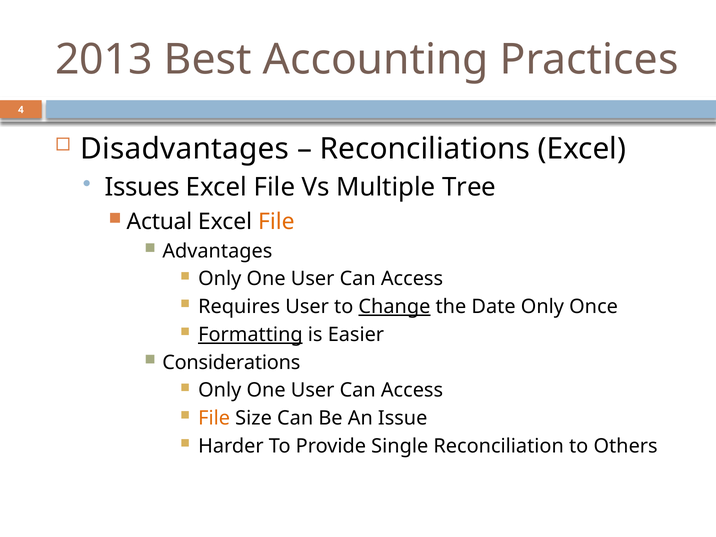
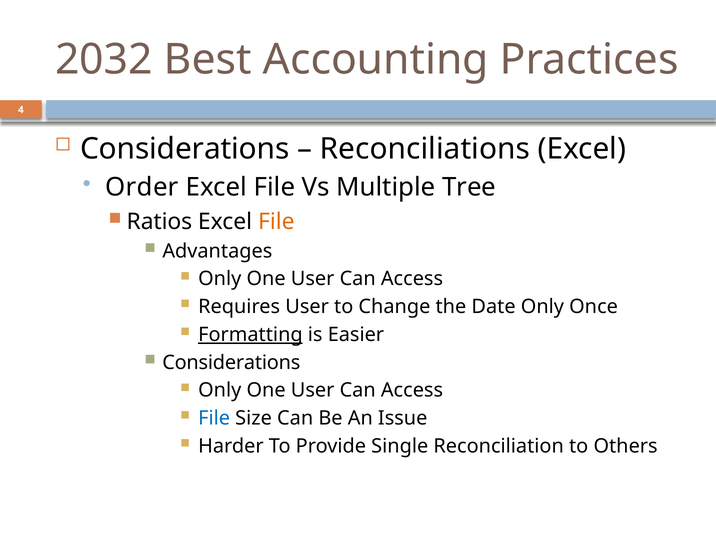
2013: 2013 -> 2032
Disadvantages at (185, 149): Disadvantages -> Considerations
Issues: Issues -> Order
Actual: Actual -> Ratios
Change underline: present -> none
File at (214, 418) colour: orange -> blue
